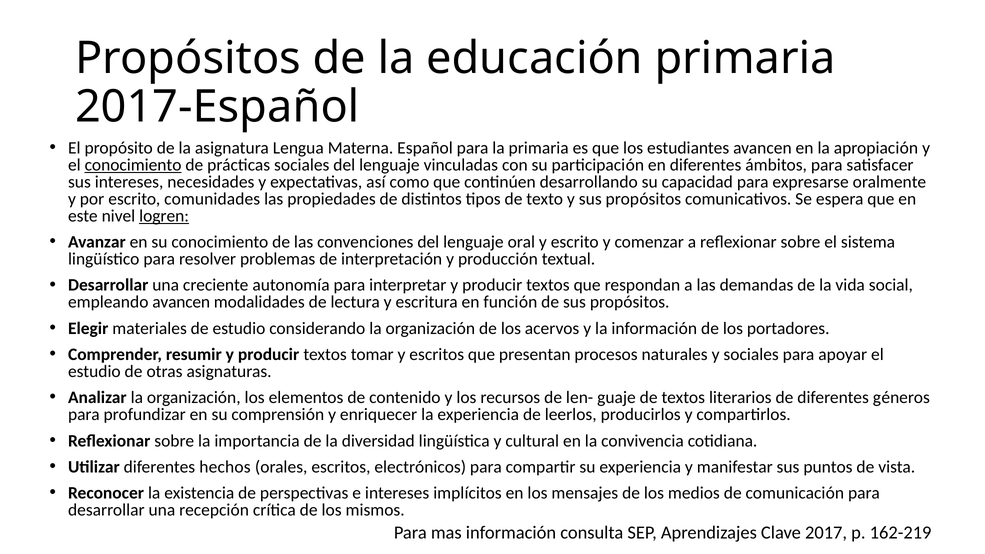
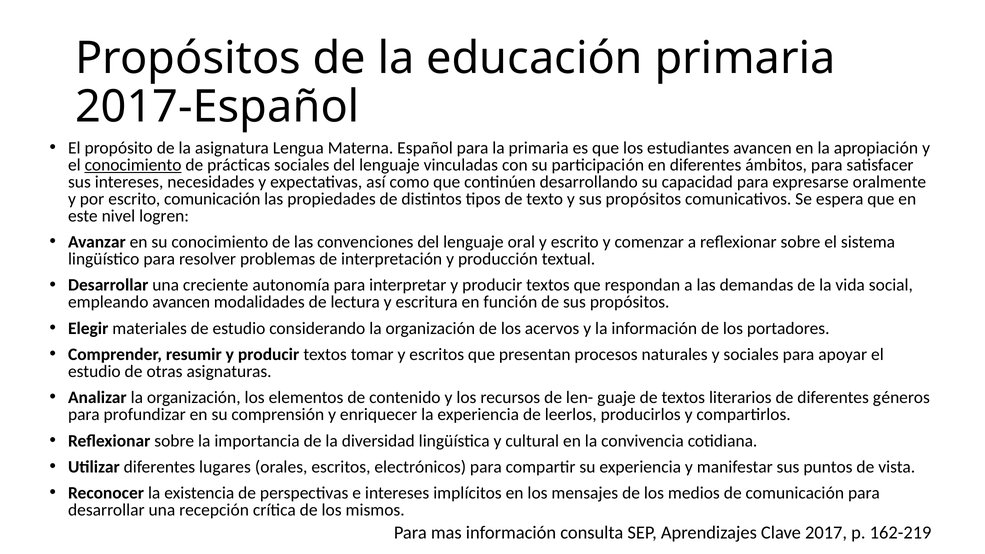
escrito comunidades: comunidades -> comunicación
logren underline: present -> none
hechos: hechos -> lugares
